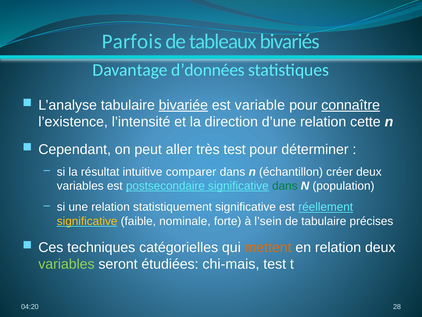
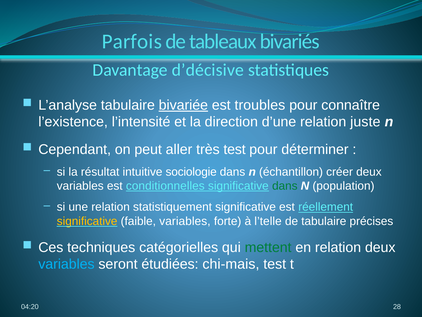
d’données: d’données -> d’décisive
variable: variable -> troubles
connaître underline: present -> none
cette: cette -> juste
comparer: comparer -> sociologie
postsecondaire: postsecondaire -> conditionnelles
faible nominale: nominale -> variables
l’sein: l’sein -> l’telle
mettent colour: orange -> green
variables at (66, 264) colour: light green -> light blue
